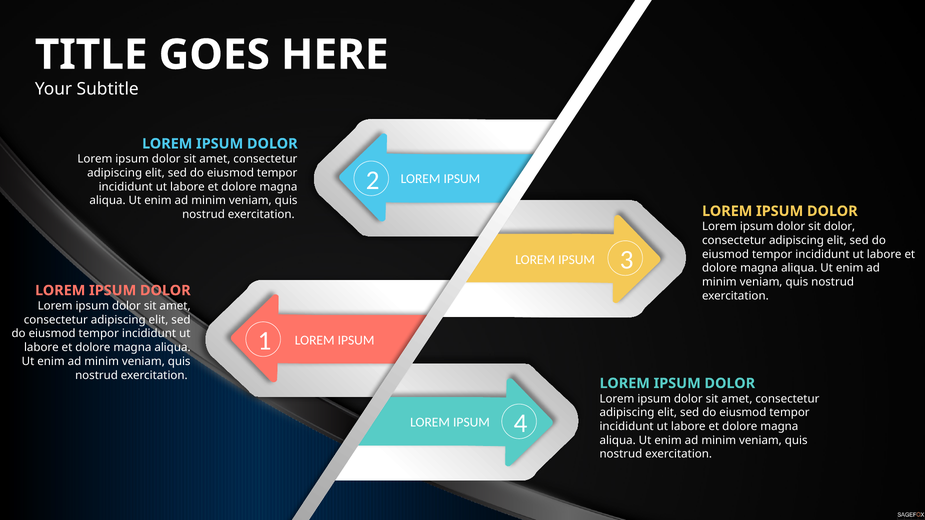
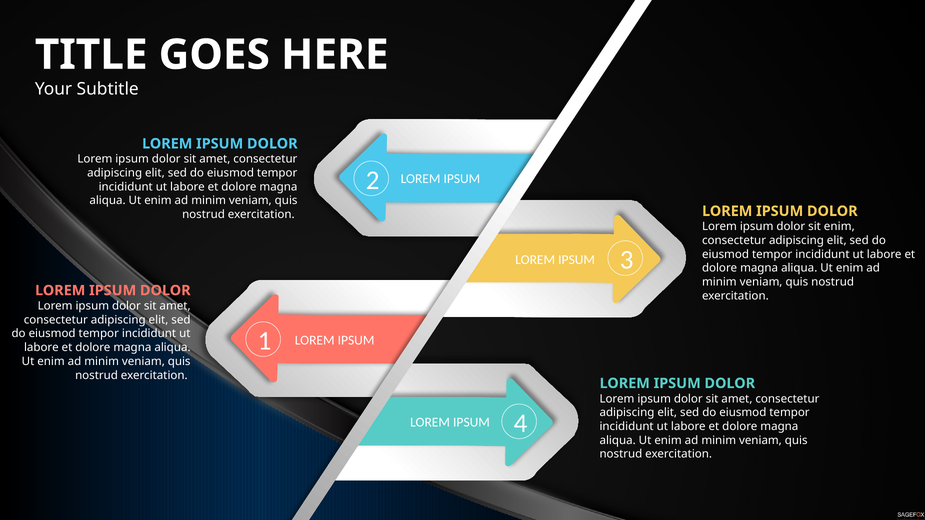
sit dolor: dolor -> enim
